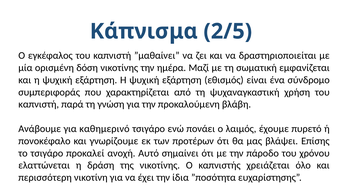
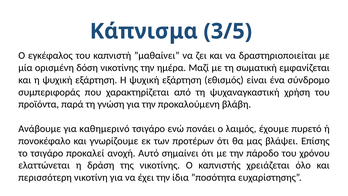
2/5: 2/5 -> 3/5
καπνιστή at (39, 104): καπνιστή -> προϊόντα
